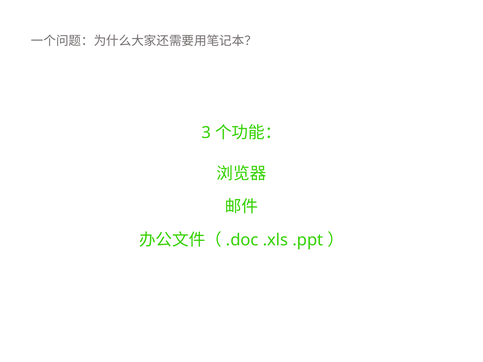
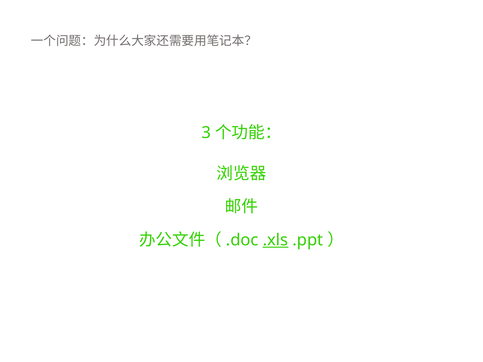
.xls underline: none -> present
